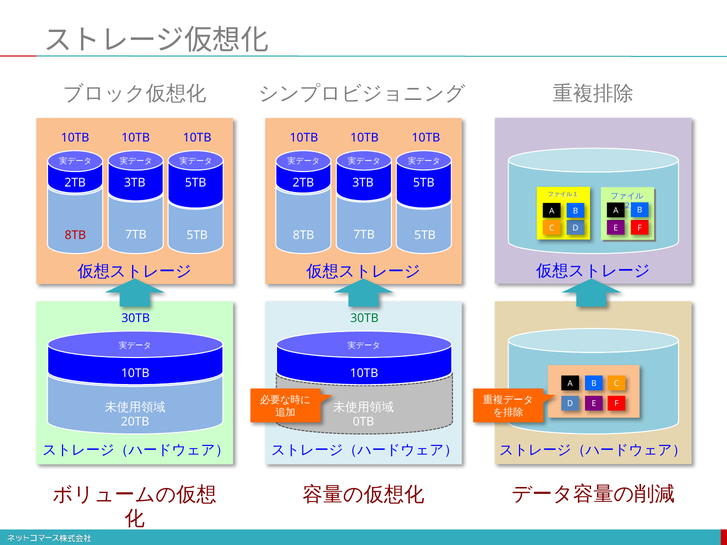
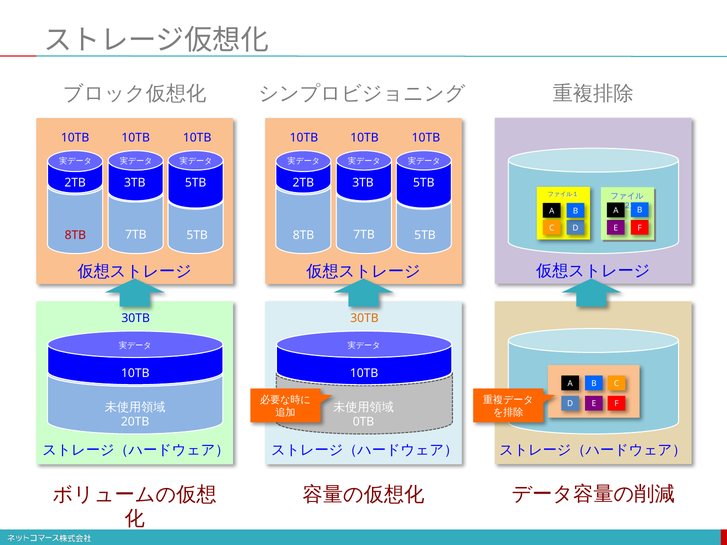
30TB at (365, 318) colour: green -> orange
